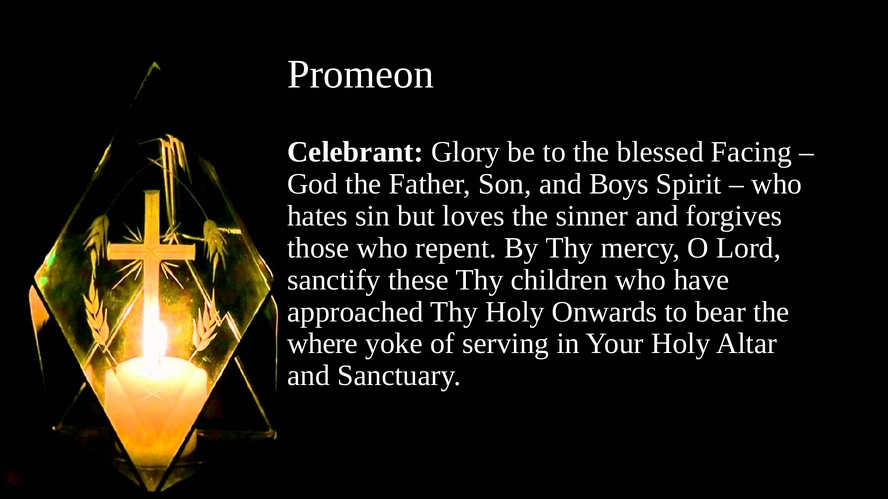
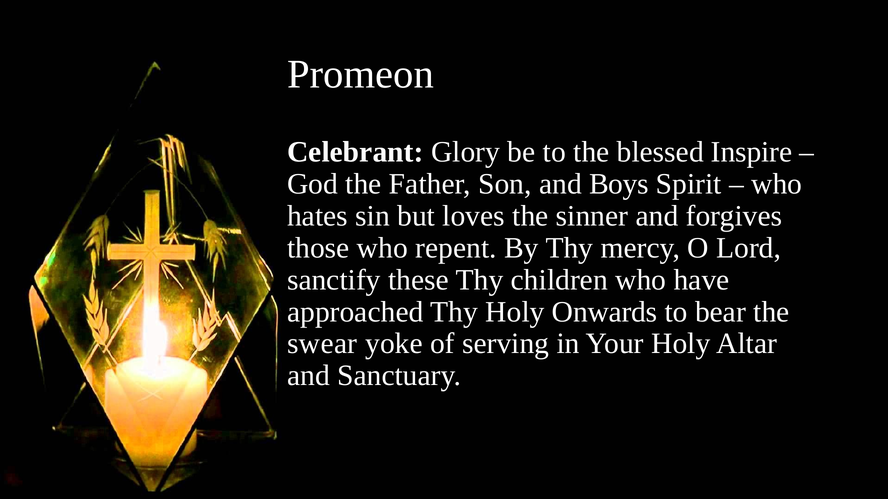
Facing: Facing -> Inspire
where: where -> swear
